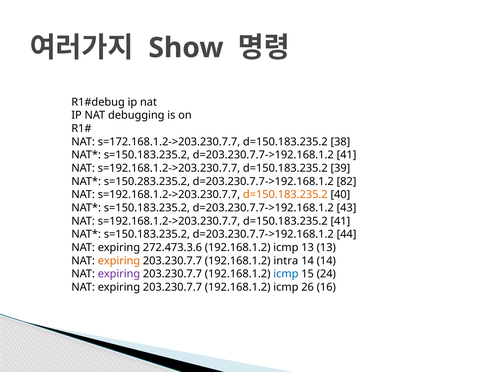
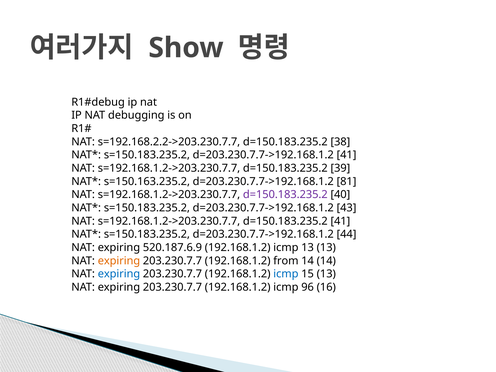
s=172.168.1.2->203.230.7.7: s=172.168.1.2->203.230.7.7 -> s=192.168.2.2->203.230.7.7
s=150.283.235.2: s=150.283.235.2 -> s=150.163.235.2
82: 82 -> 81
d=150.183.235.2 at (285, 195) colour: orange -> purple
272.473.3.6: 272.473.3.6 -> 520.187.6.9
intra: intra -> from
expiring at (119, 274) colour: purple -> blue
15 24: 24 -> 13
26: 26 -> 96
